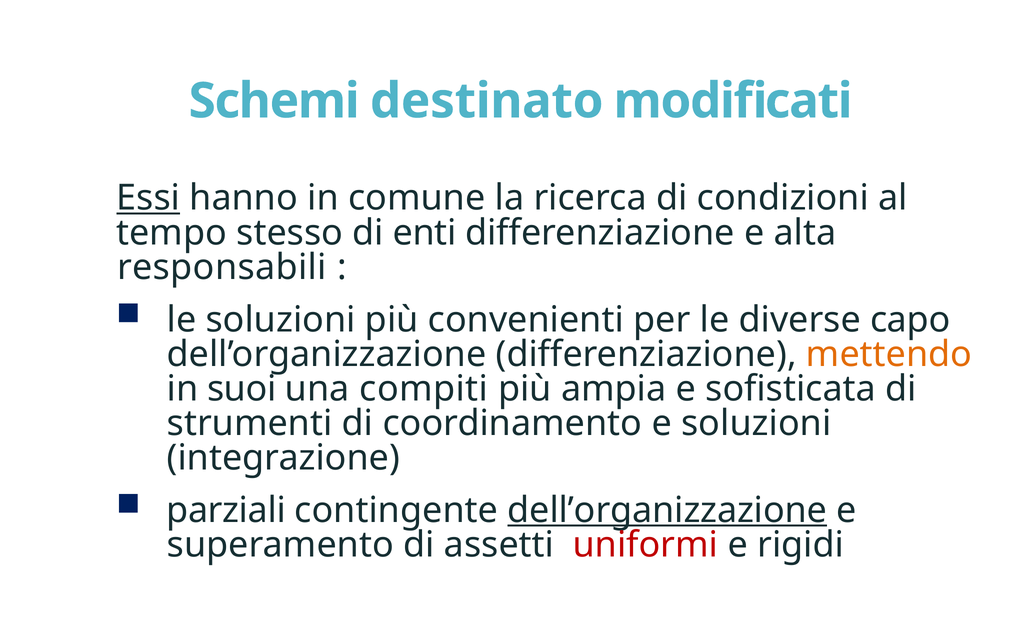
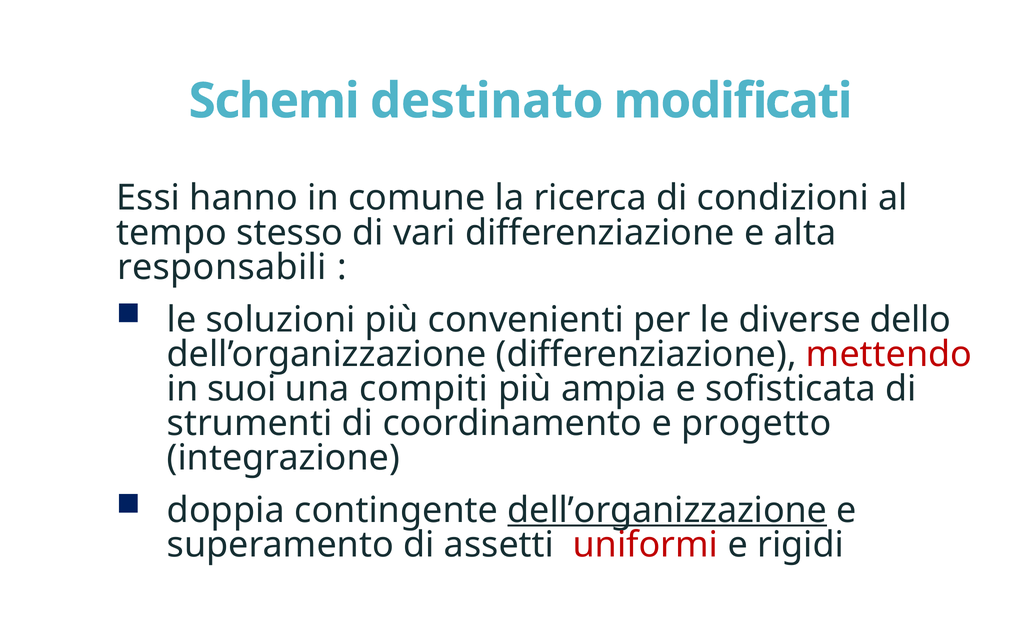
Essi underline: present -> none
enti: enti -> vari
capo: capo -> dello
mettendo colour: orange -> red
e soluzioni: soluzioni -> progetto
parziali: parziali -> doppia
